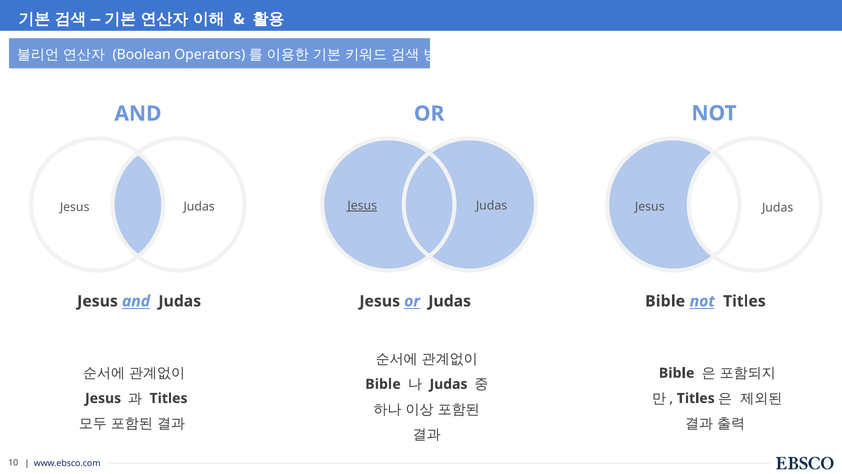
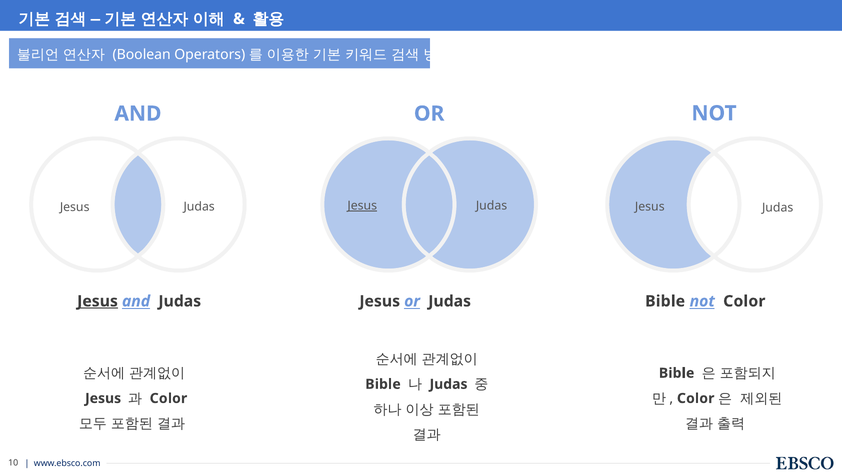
Jesus at (97, 301) underline: none -> present
not Titles: Titles -> Color
Titles at (696, 398): Titles -> Color
Titles at (169, 398): Titles -> Color
